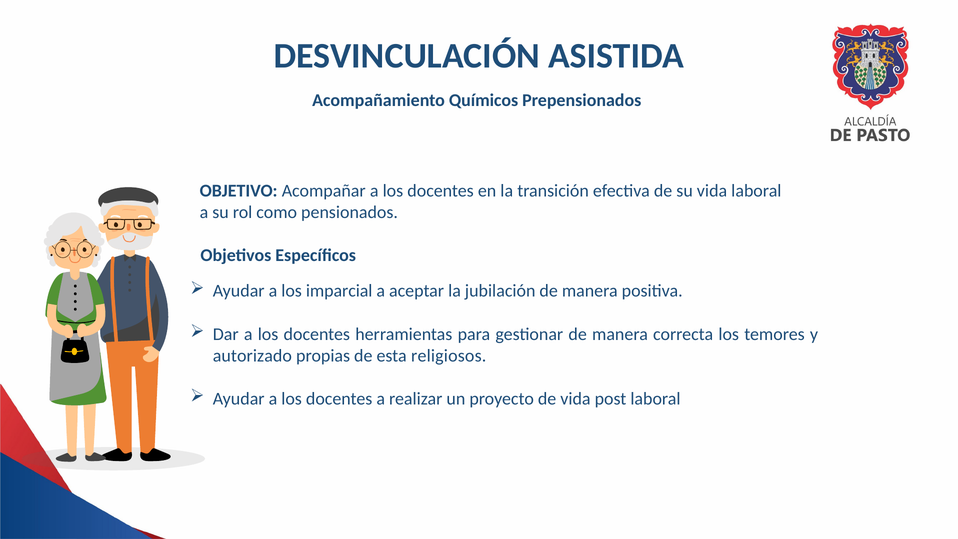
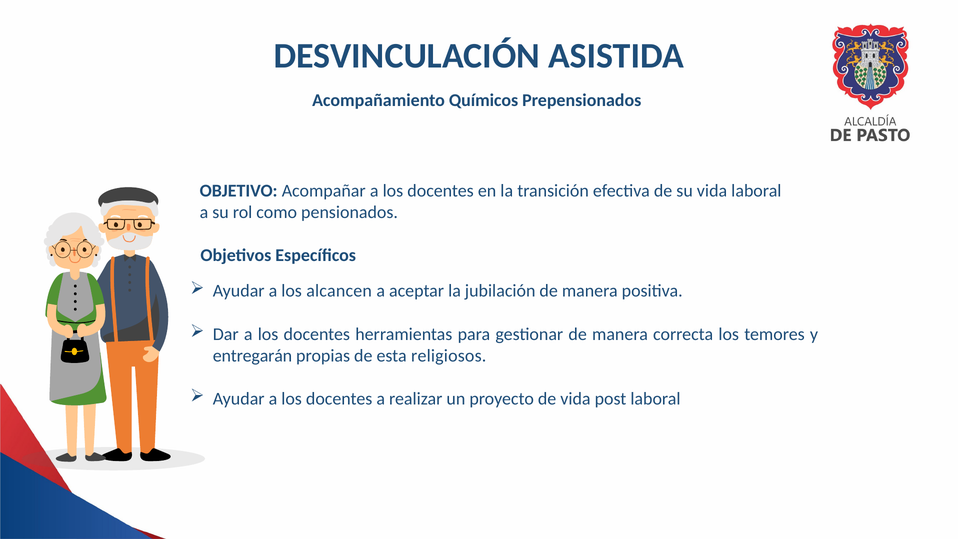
imparcial: imparcial -> alcancen
autorizado: autorizado -> entregarán
